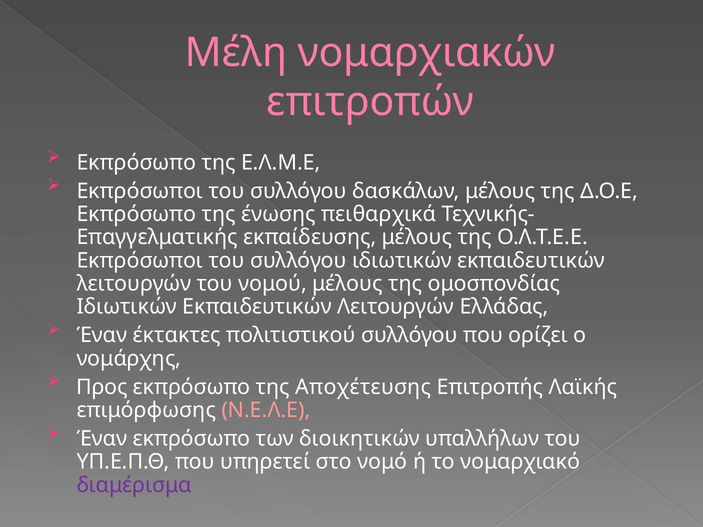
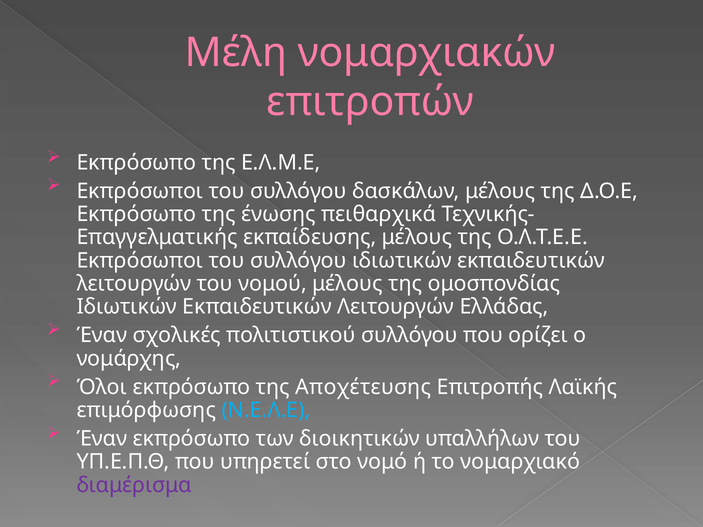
έκτακτες: έκτακτες -> σχολικές
Προς: Προς -> Όλοι
Ν.Ε.Λ.Ε colour: pink -> light blue
